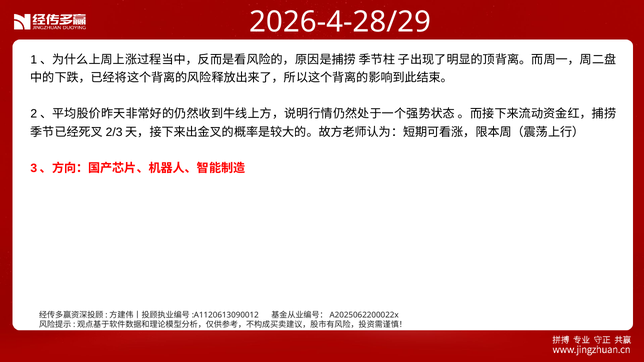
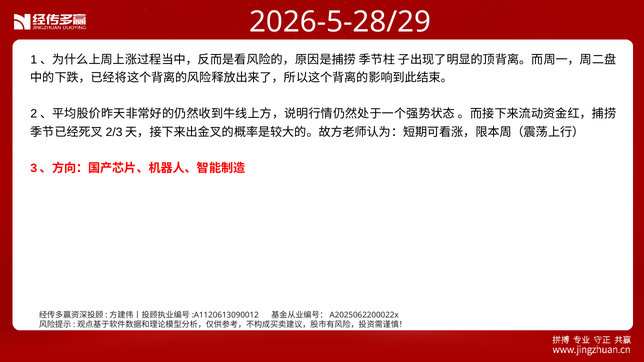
2026-4-28/29: 2026-4-28/29 -> 2026-5-28/29
